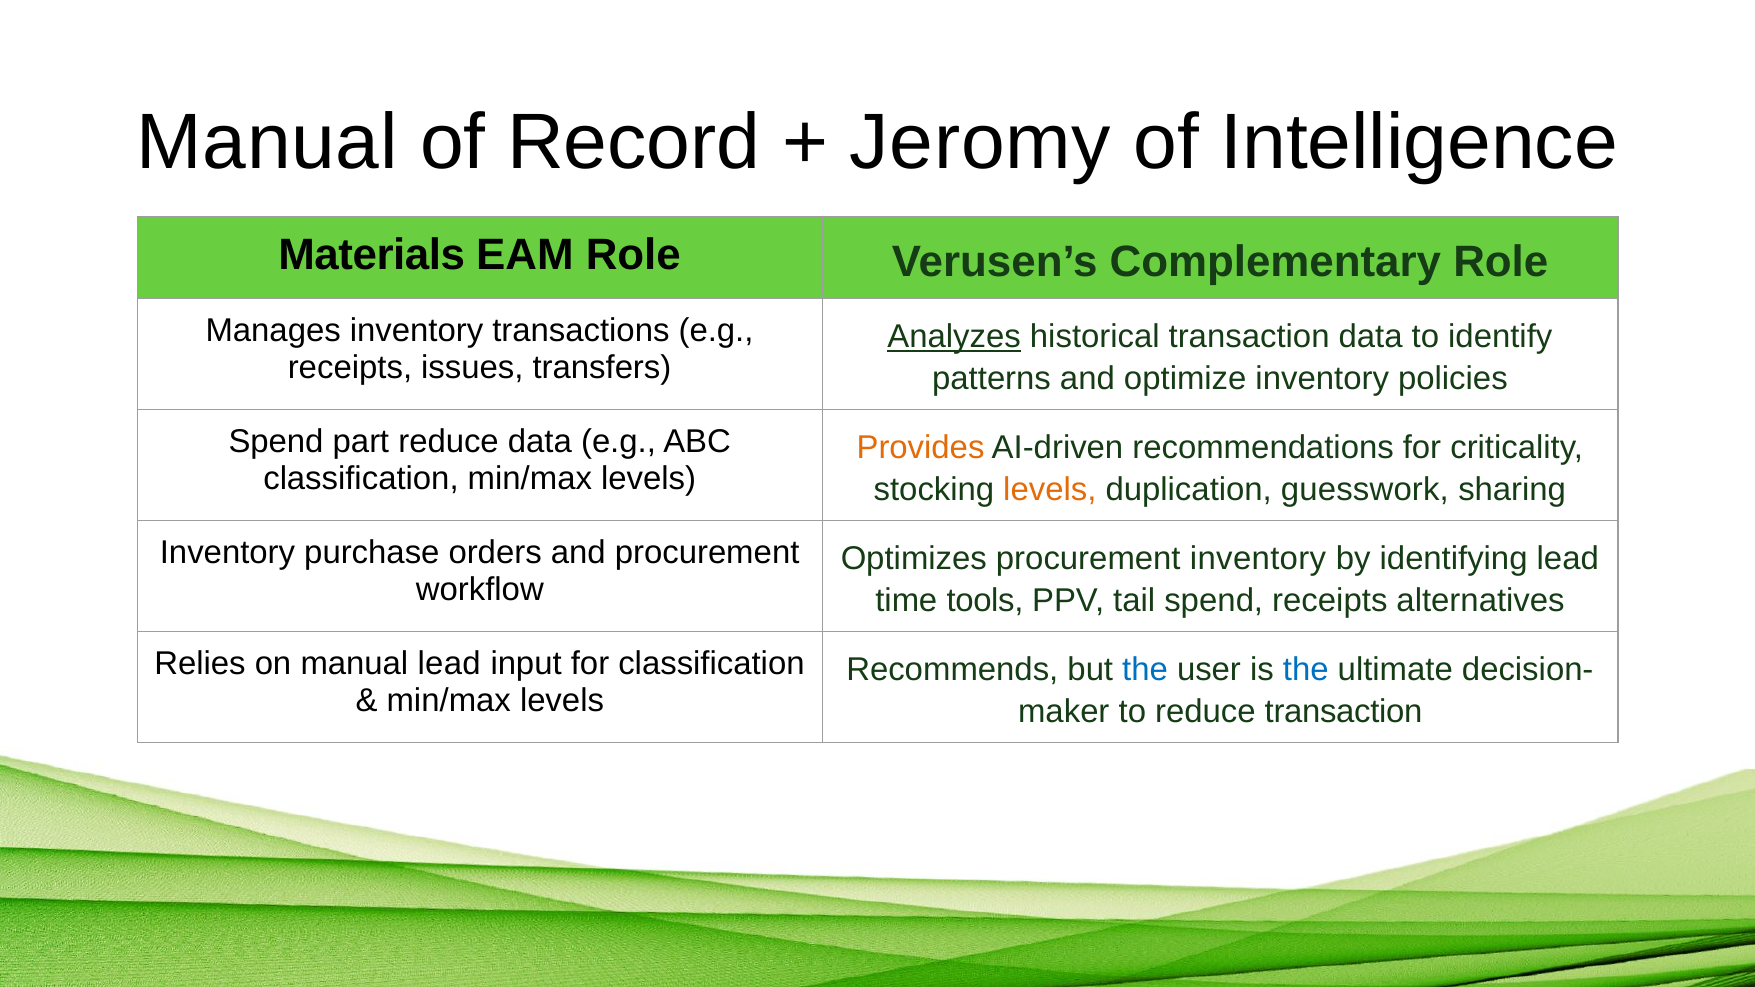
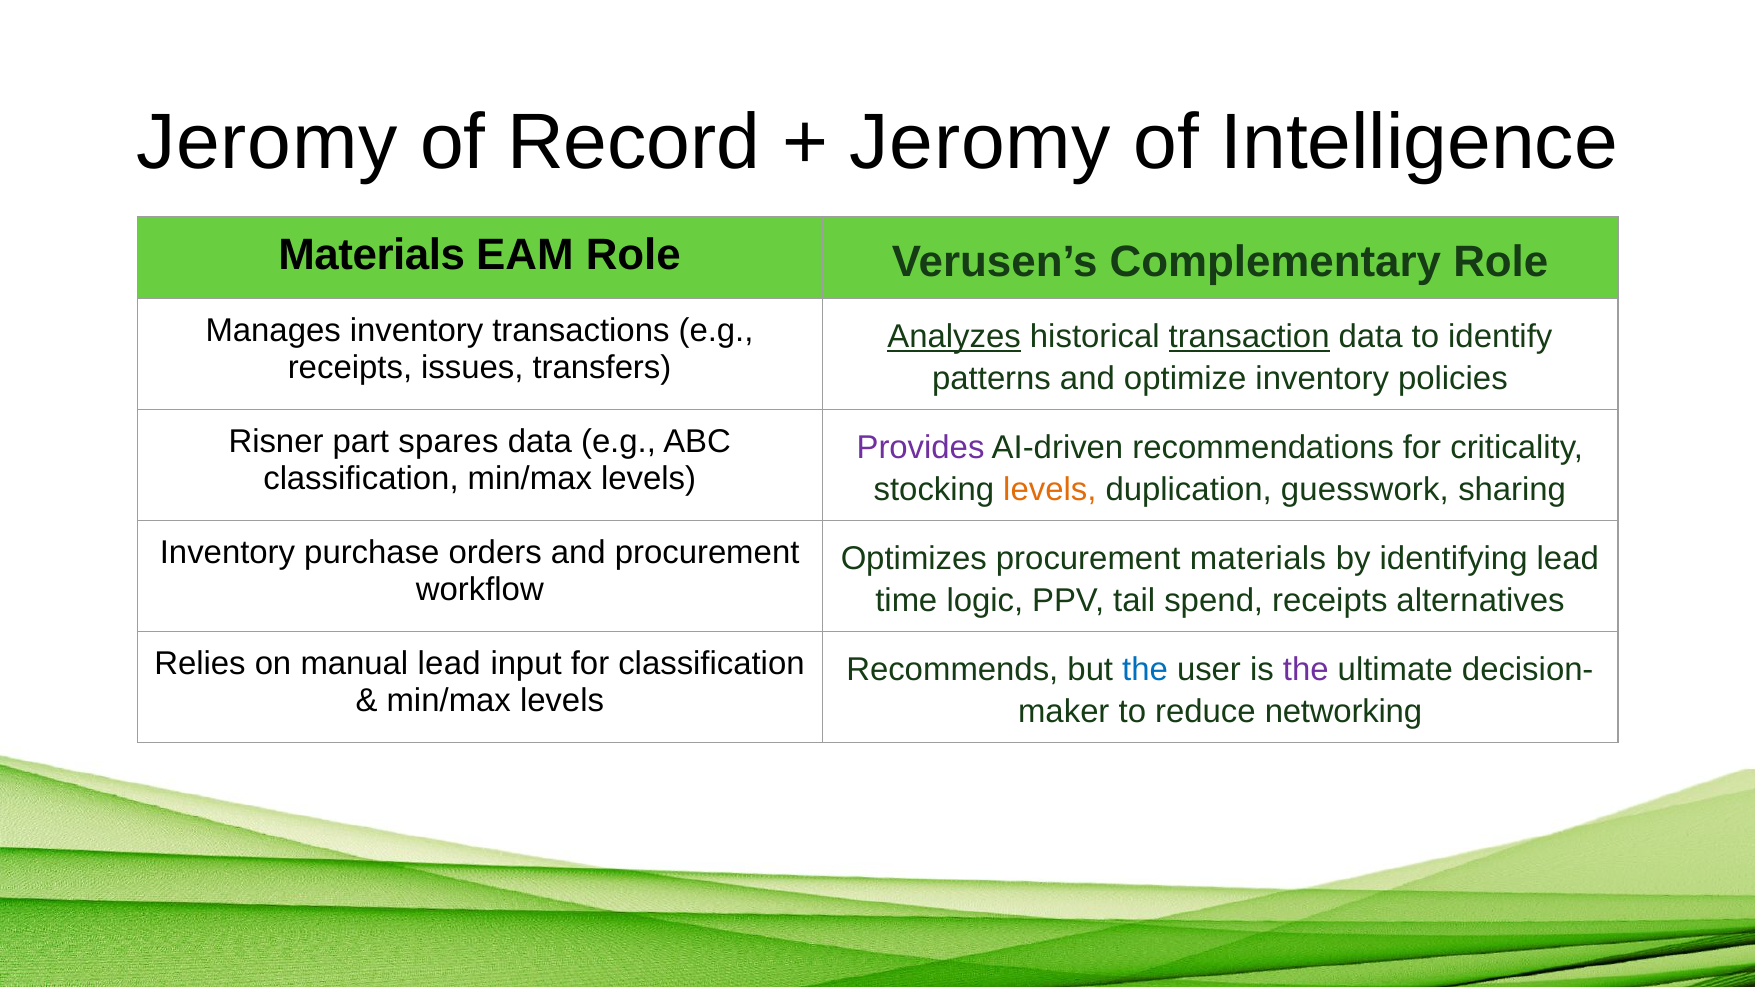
Manual at (267, 142): Manual -> Jeromy
transaction at (1249, 336) underline: none -> present
Spend at (276, 442): Spend -> Risner
part reduce: reduce -> spares
Provides colour: orange -> purple
procurement inventory: inventory -> materials
tools: tools -> logic
the at (1306, 669) colour: blue -> purple
reduce transaction: transaction -> networking
